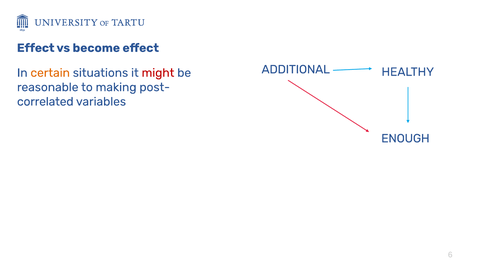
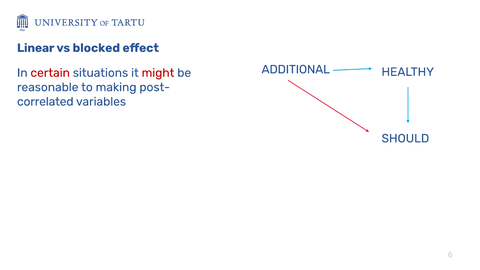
Effect at (36, 48): Effect -> Linear
become: become -> blocked
certain colour: orange -> red
ENOUGH: ENOUGH -> SHOULD
